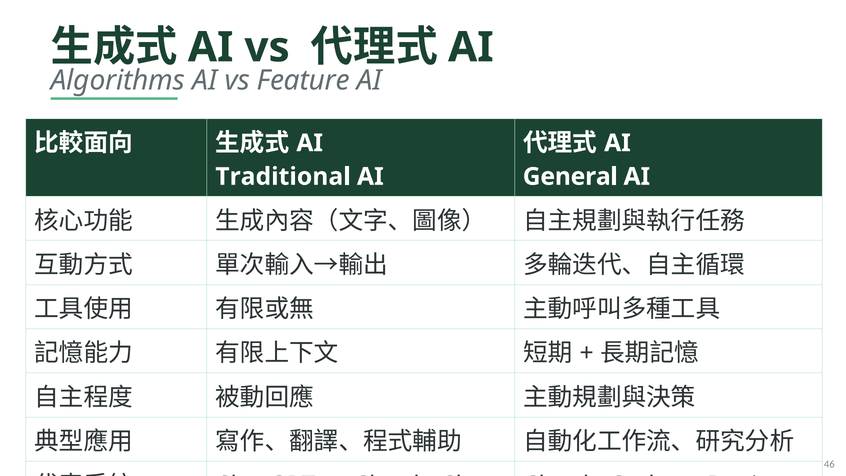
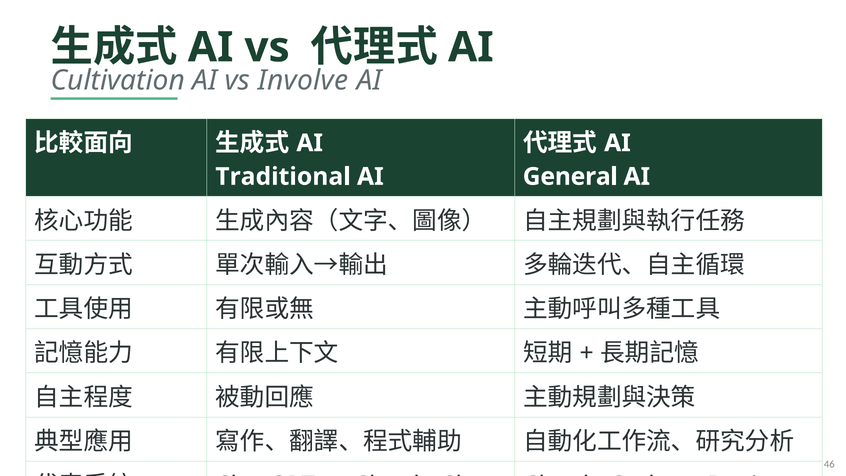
Algorithms: Algorithms -> Cultivation
Feature: Feature -> Involve
